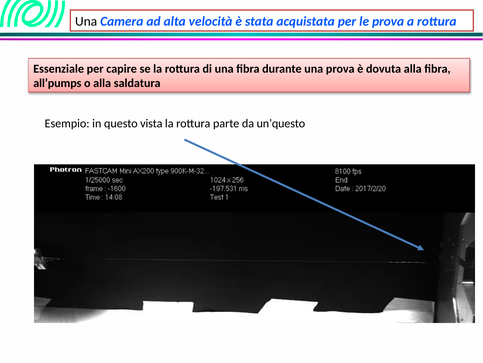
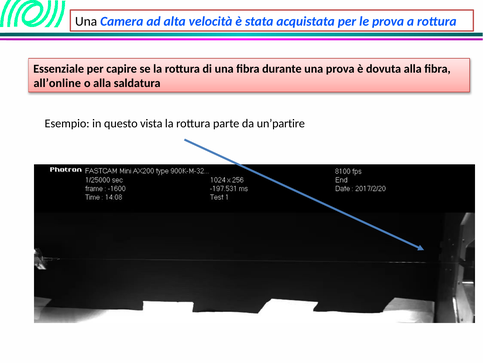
all’pumps: all’pumps -> all’online
un’questo: un’questo -> un’partire
